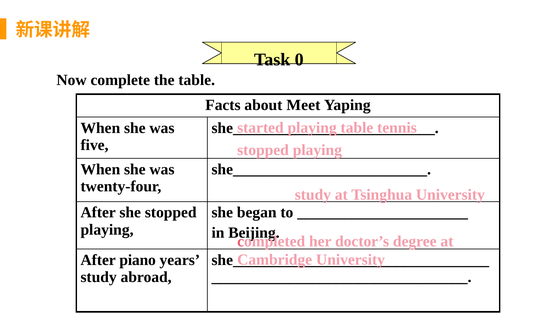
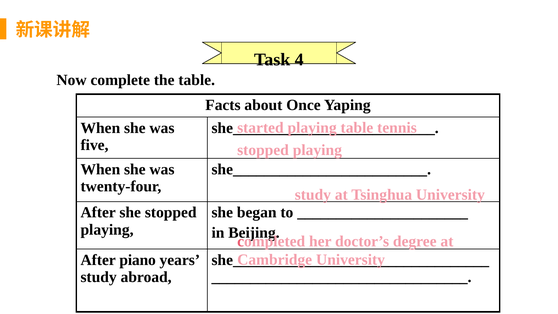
0: 0 -> 4
Meet: Meet -> Once
